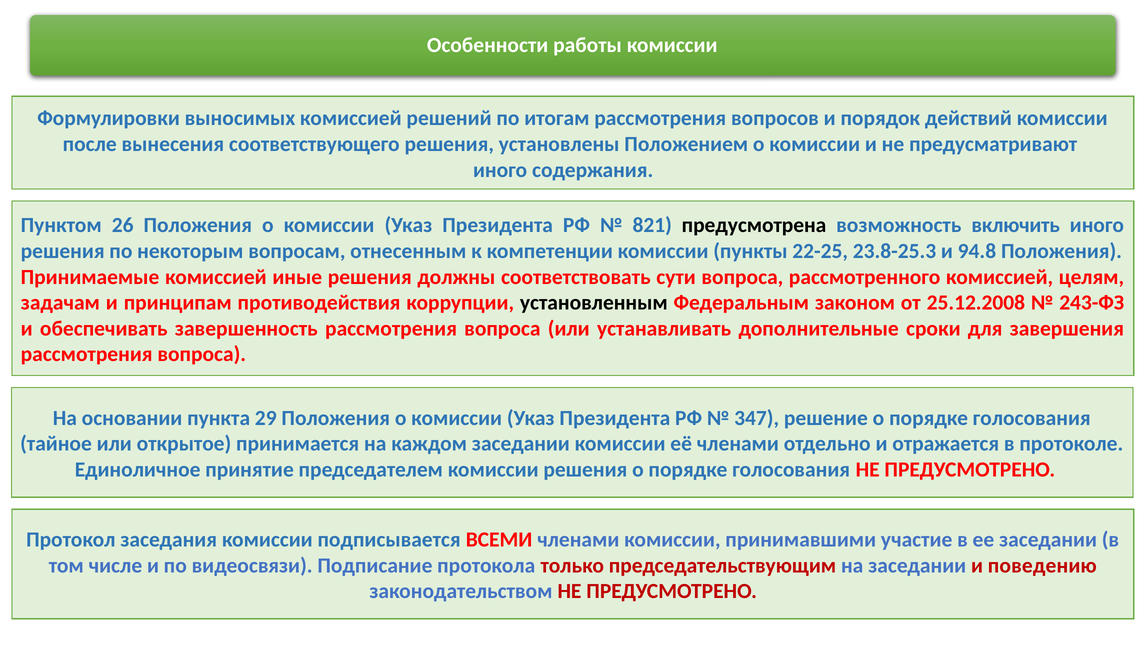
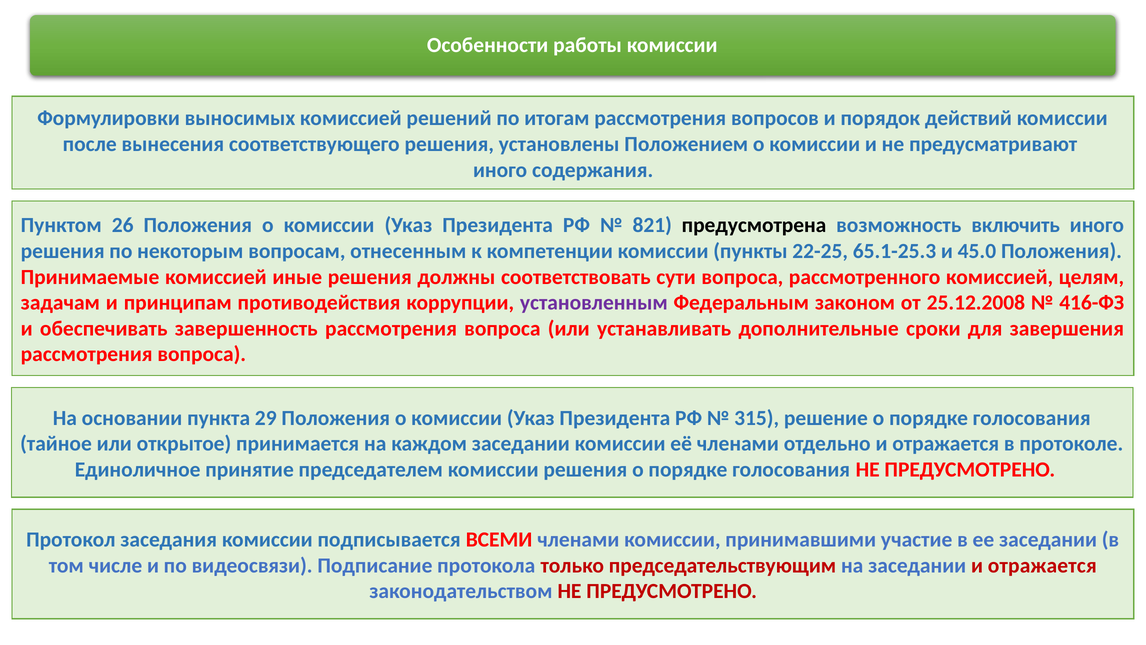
23.8-25.3: 23.8-25.3 -> 65.1-25.3
94.8: 94.8 -> 45.0
установленным colour: black -> purple
243-ФЗ: 243-ФЗ -> 416-ФЗ
347: 347 -> 315
заседании и поведению: поведению -> отражается
